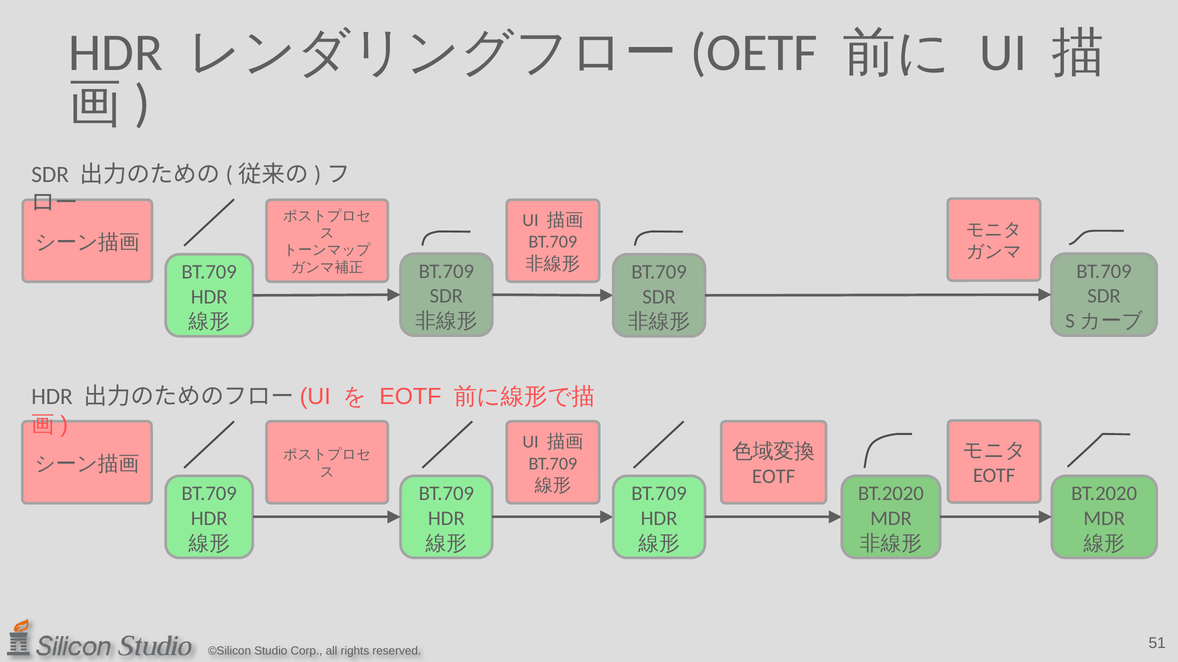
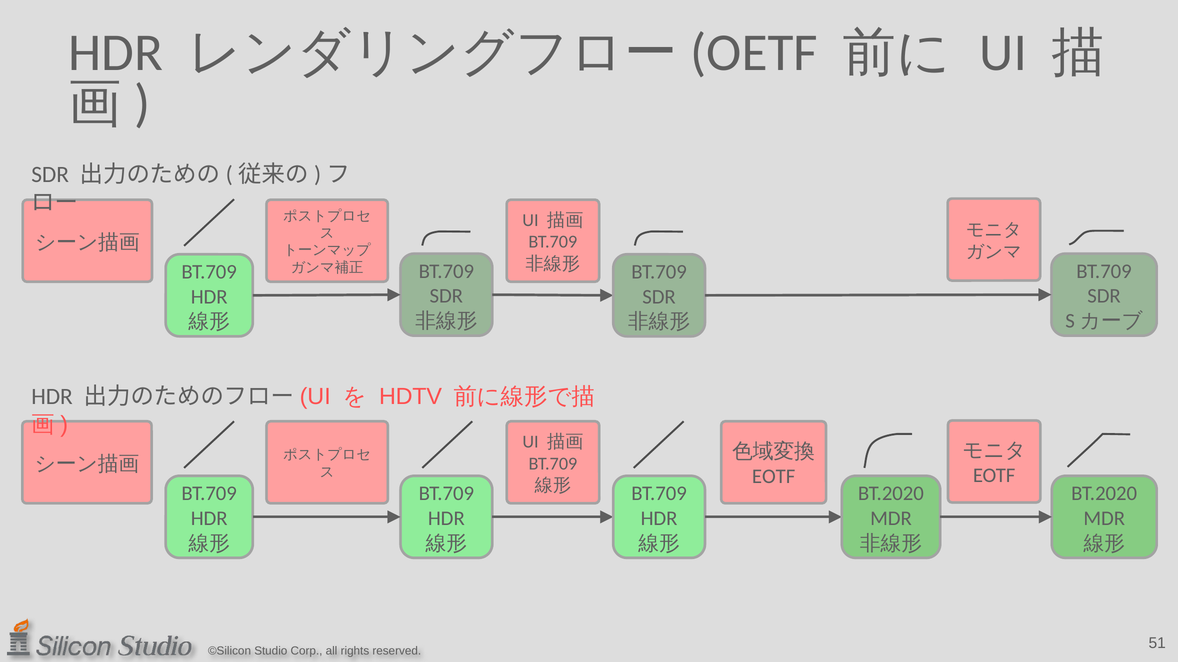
EOTF at (410, 397): EOTF -> HDTV
